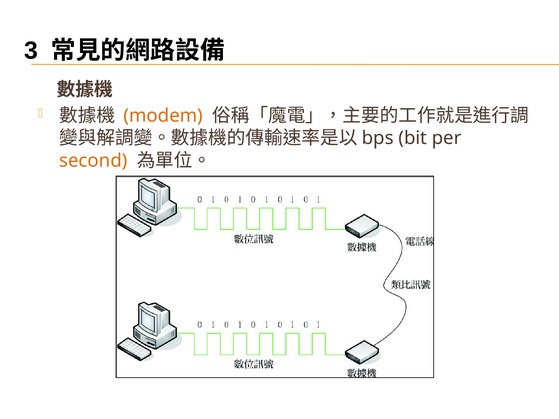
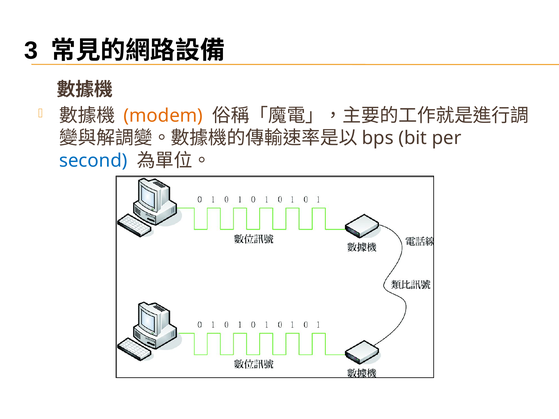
second colour: orange -> blue
